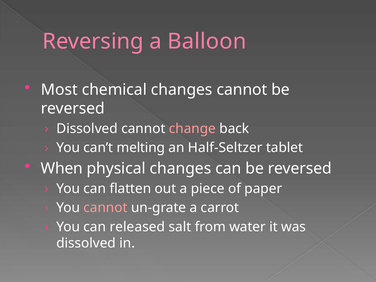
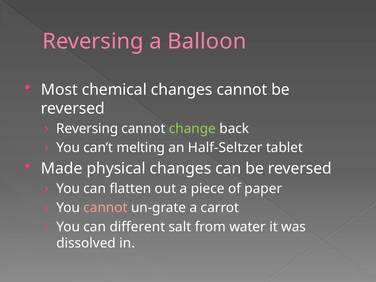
Dissolved at (87, 129): Dissolved -> Reversing
change colour: pink -> light green
When: When -> Made
released: released -> different
